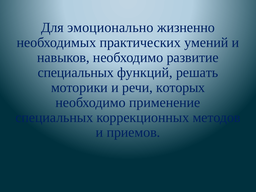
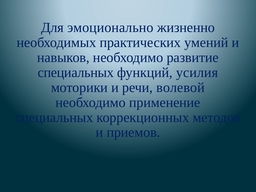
решать: решать -> усилия
которых: которых -> волевой
